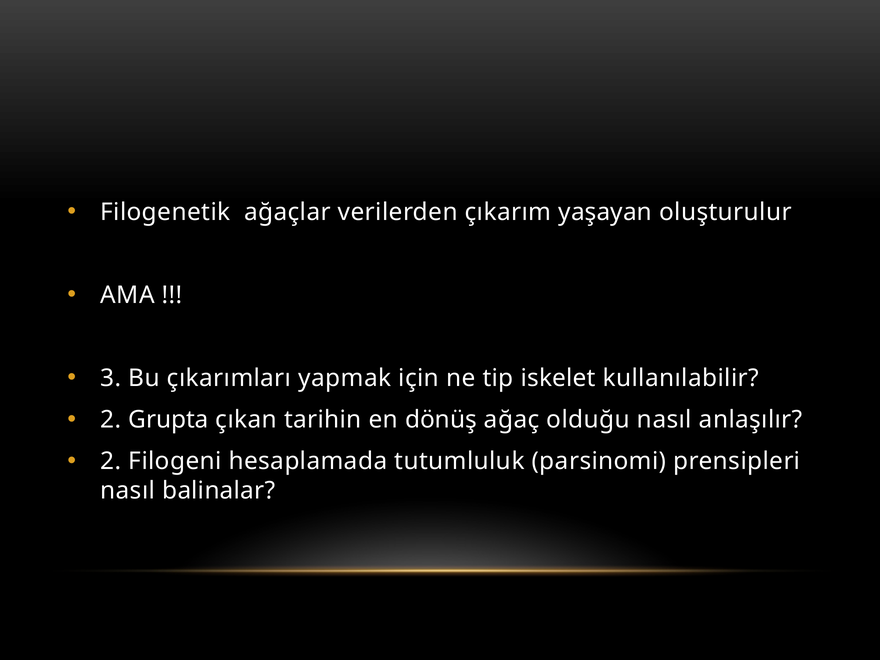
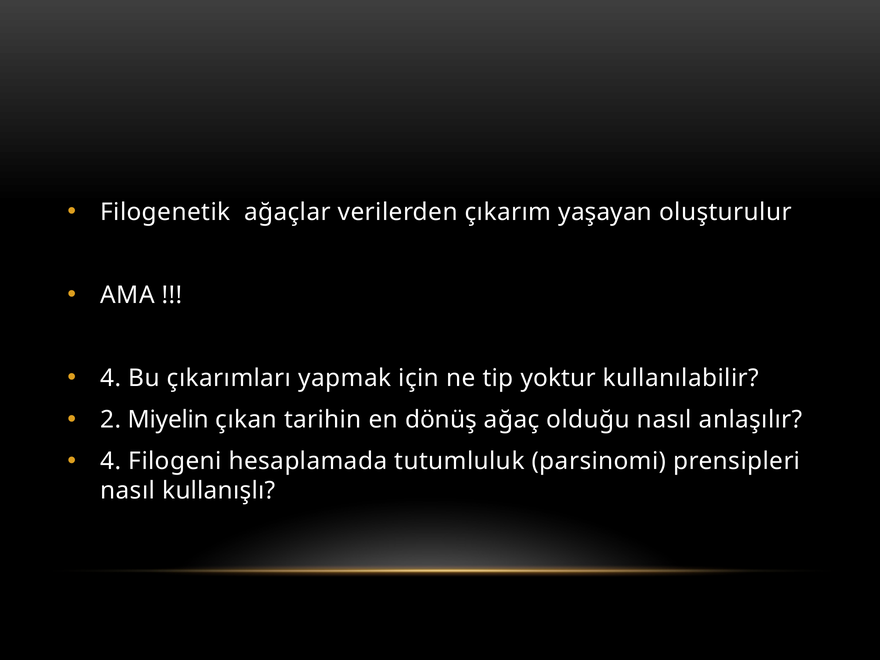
3 at (111, 378): 3 -> 4
iskelet: iskelet -> yoktur
Grupta: Grupta -> Miyelin
2 at (111, 461): 2 -> 4
balinalar: balinalar -> kullanışlı
